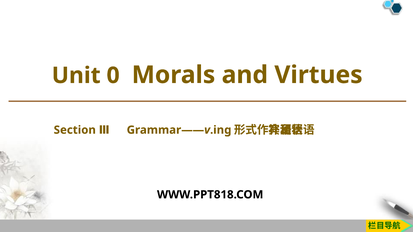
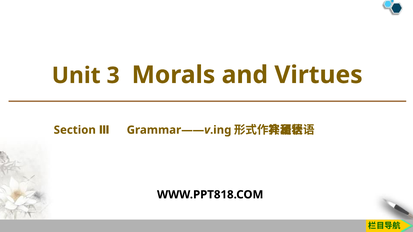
0: 0 -> 3
